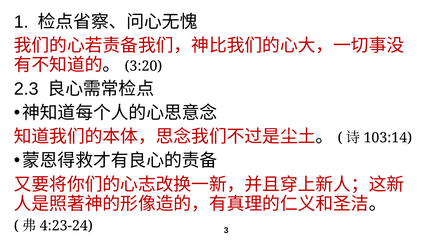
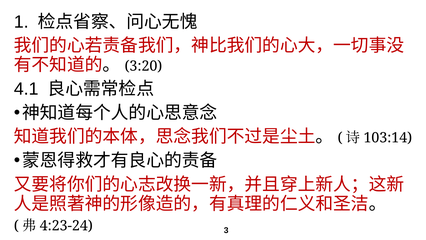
2.3: 2.3 -> 4.1
